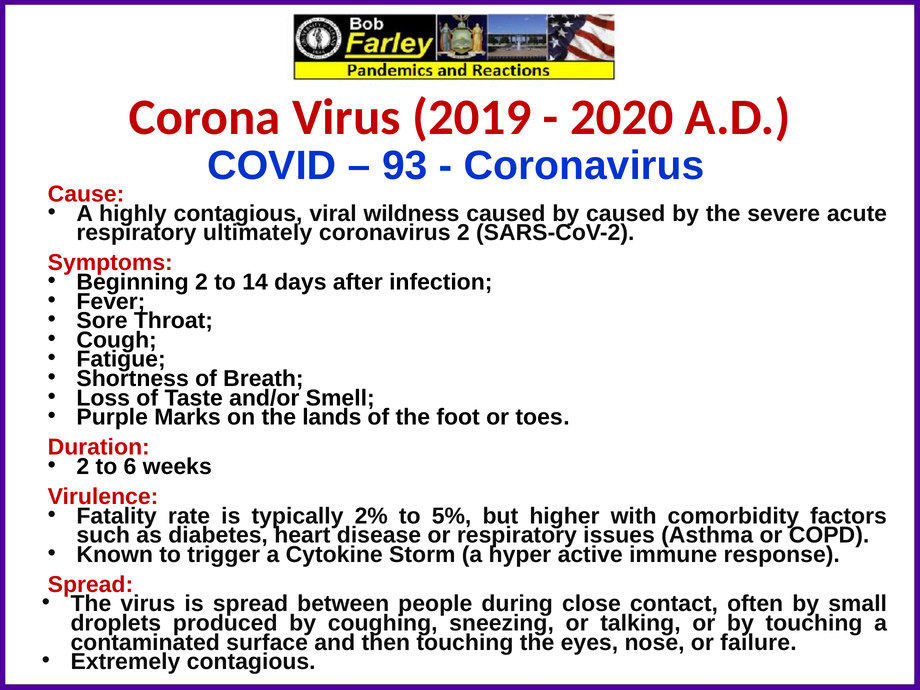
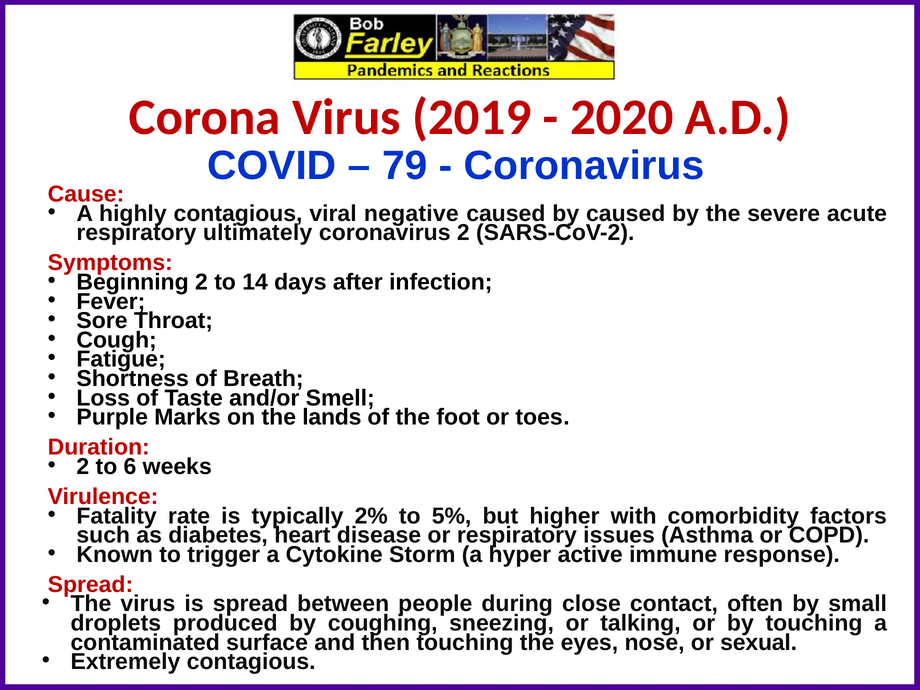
93: 93 -> 79
wildness: wildness -> negative
failure: failure -> sexual
